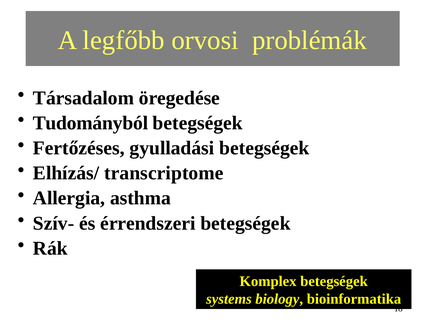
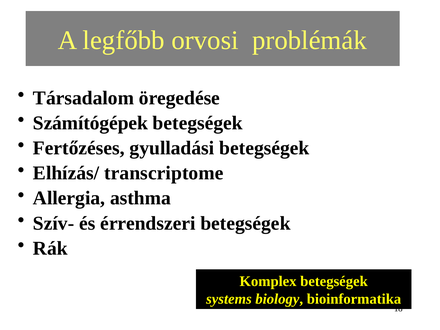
Tudományból: Tudományból -> Számítógépek
